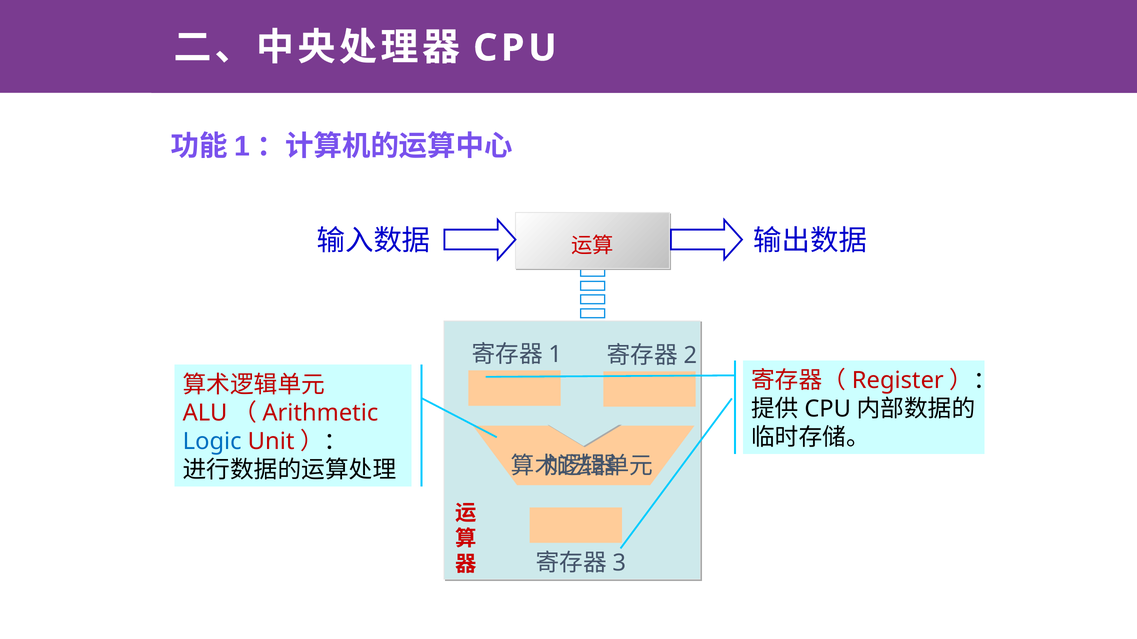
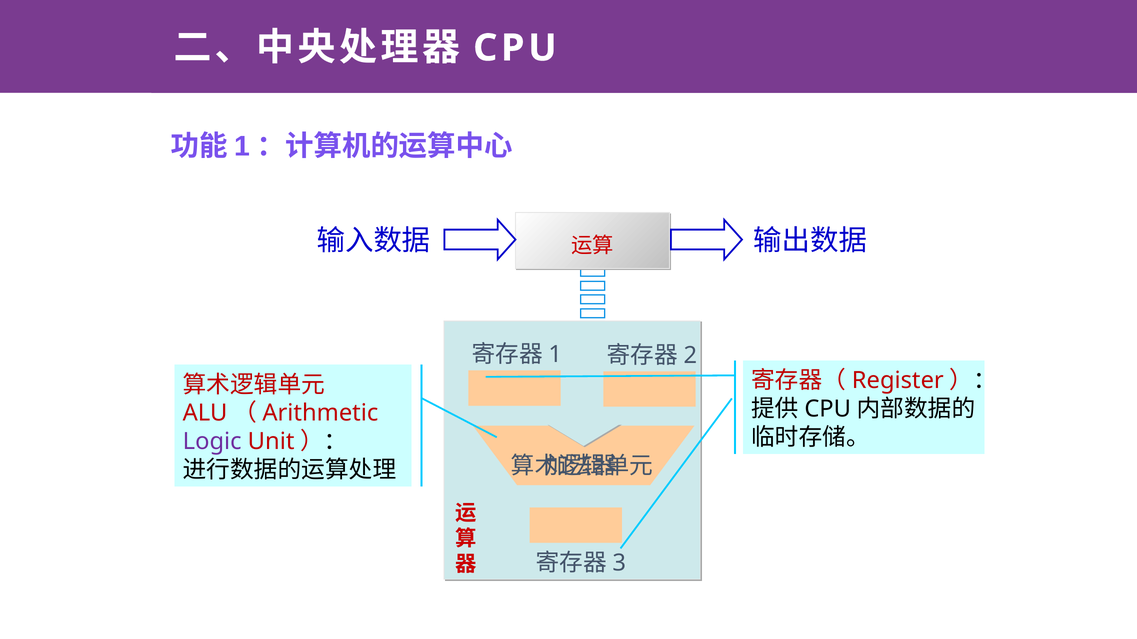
Logic colour: blue -> purple
